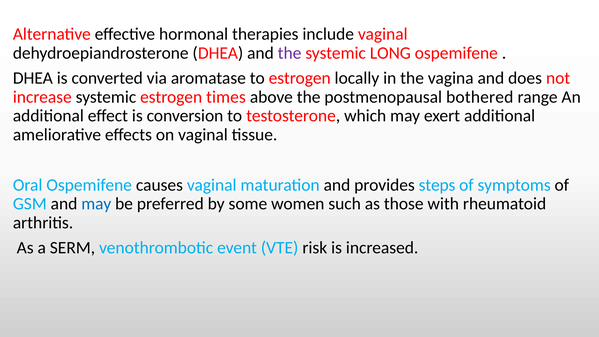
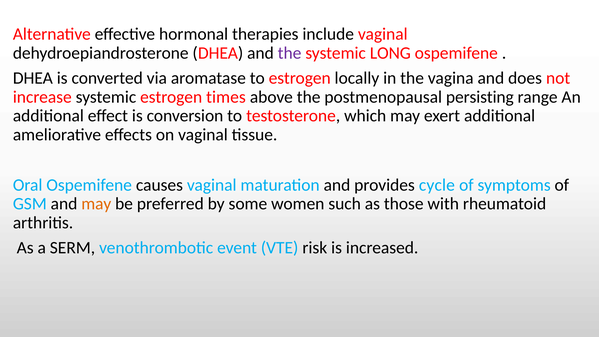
bothered: bothered -> persisting
steps: steps -> cycle
may at (96, 204) colour: blue -> orange
